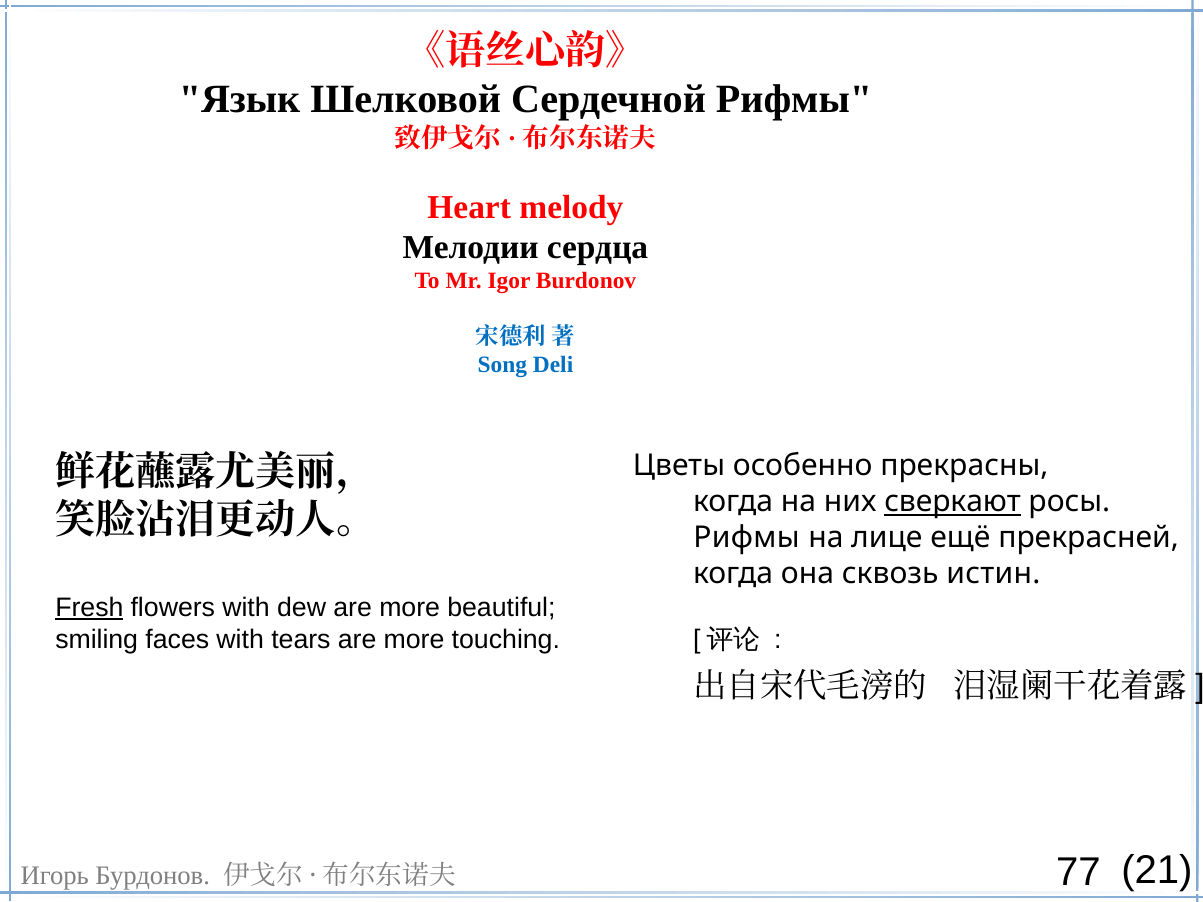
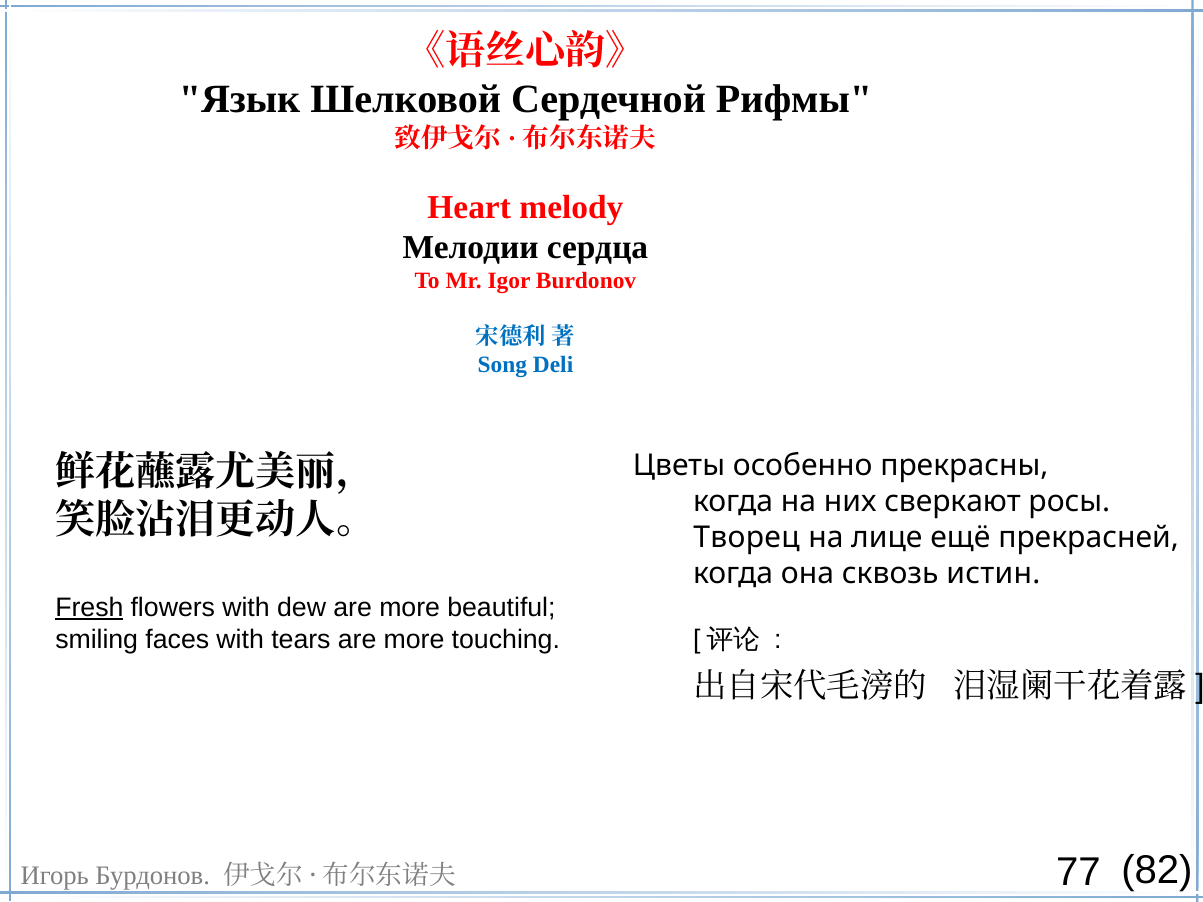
сверкают underline: present -> none
Рифмы at (747, 538): Рифмы -> Творец
21: 21 -> 82
